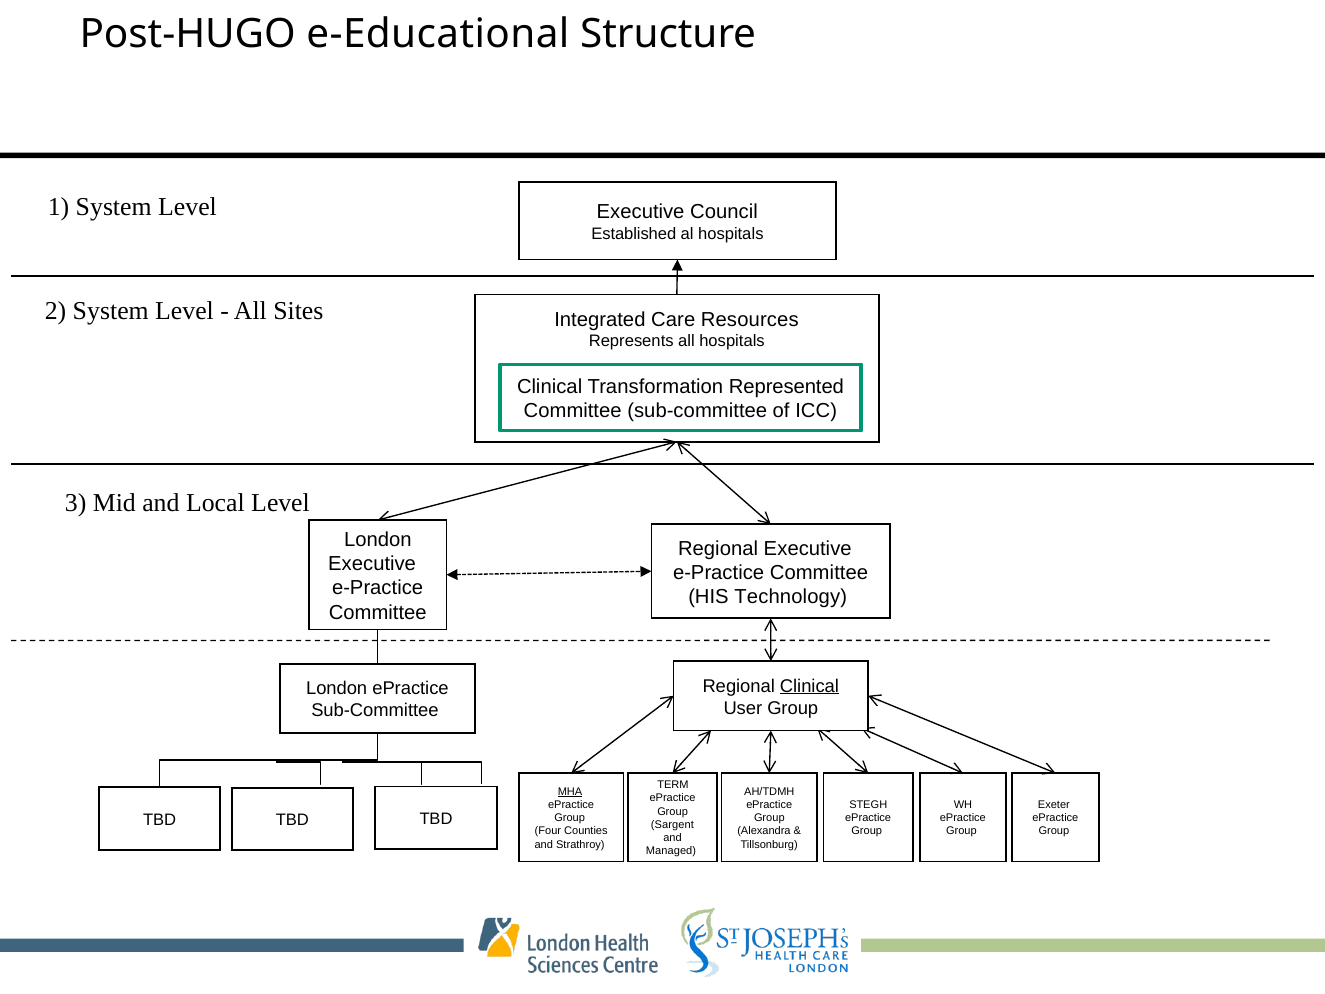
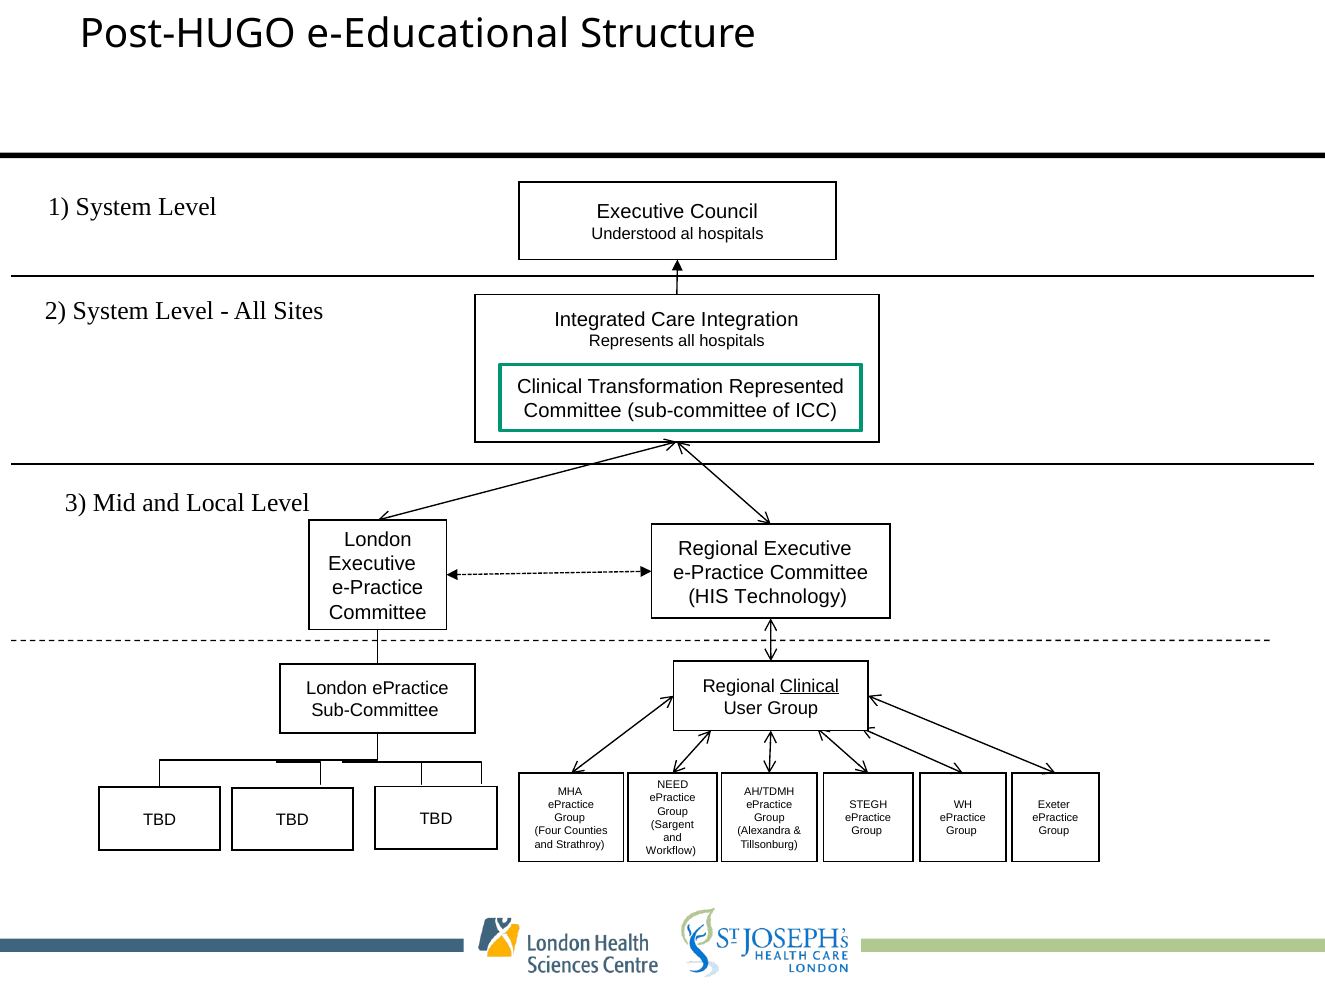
Established: Established -> Understood
Resources: Resources -> Integration
TERM: TERM -> NEED
MHA underline: present -> none
Managed: Managed -> Workflow
